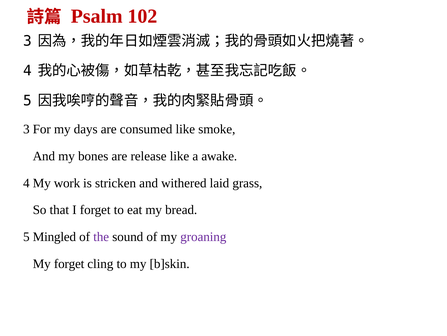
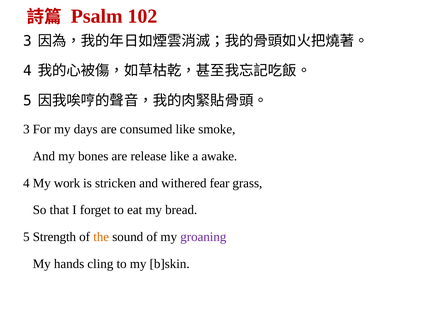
laid: laid -> fear
Mingled: Mingled -> Strength
the colour: purple -> orange
My forget: forget -> hands
